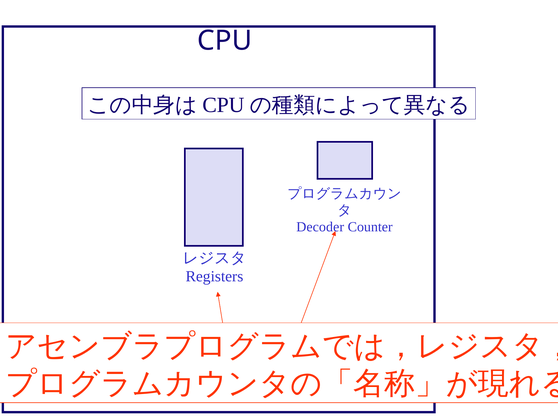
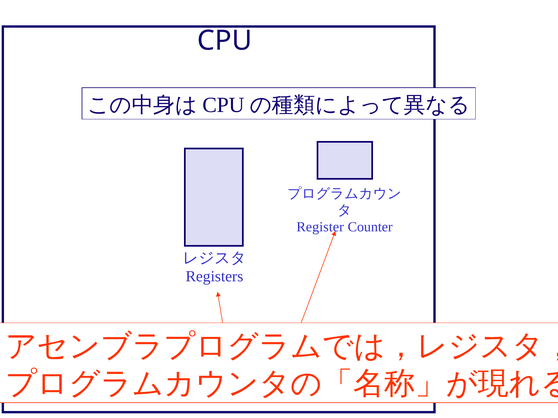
Decoder: Decoder -> Register
